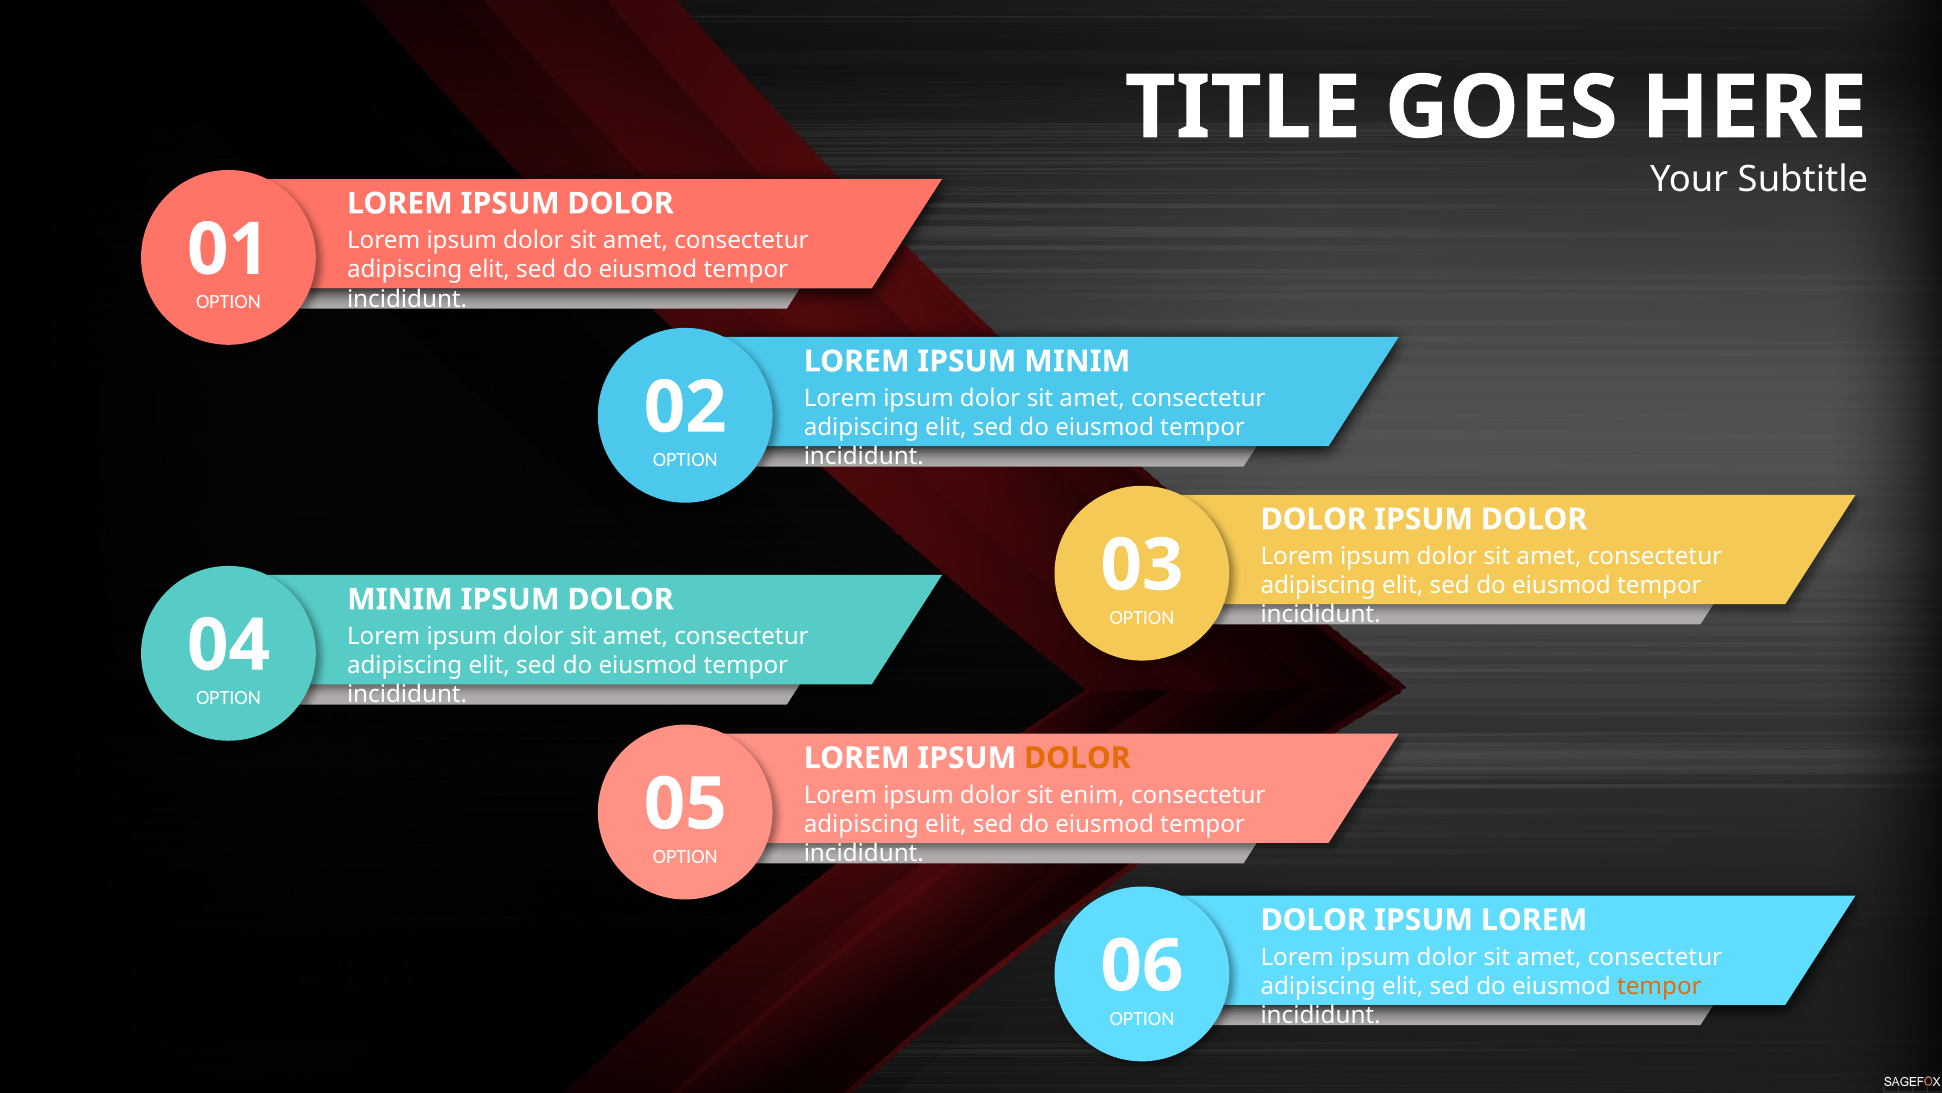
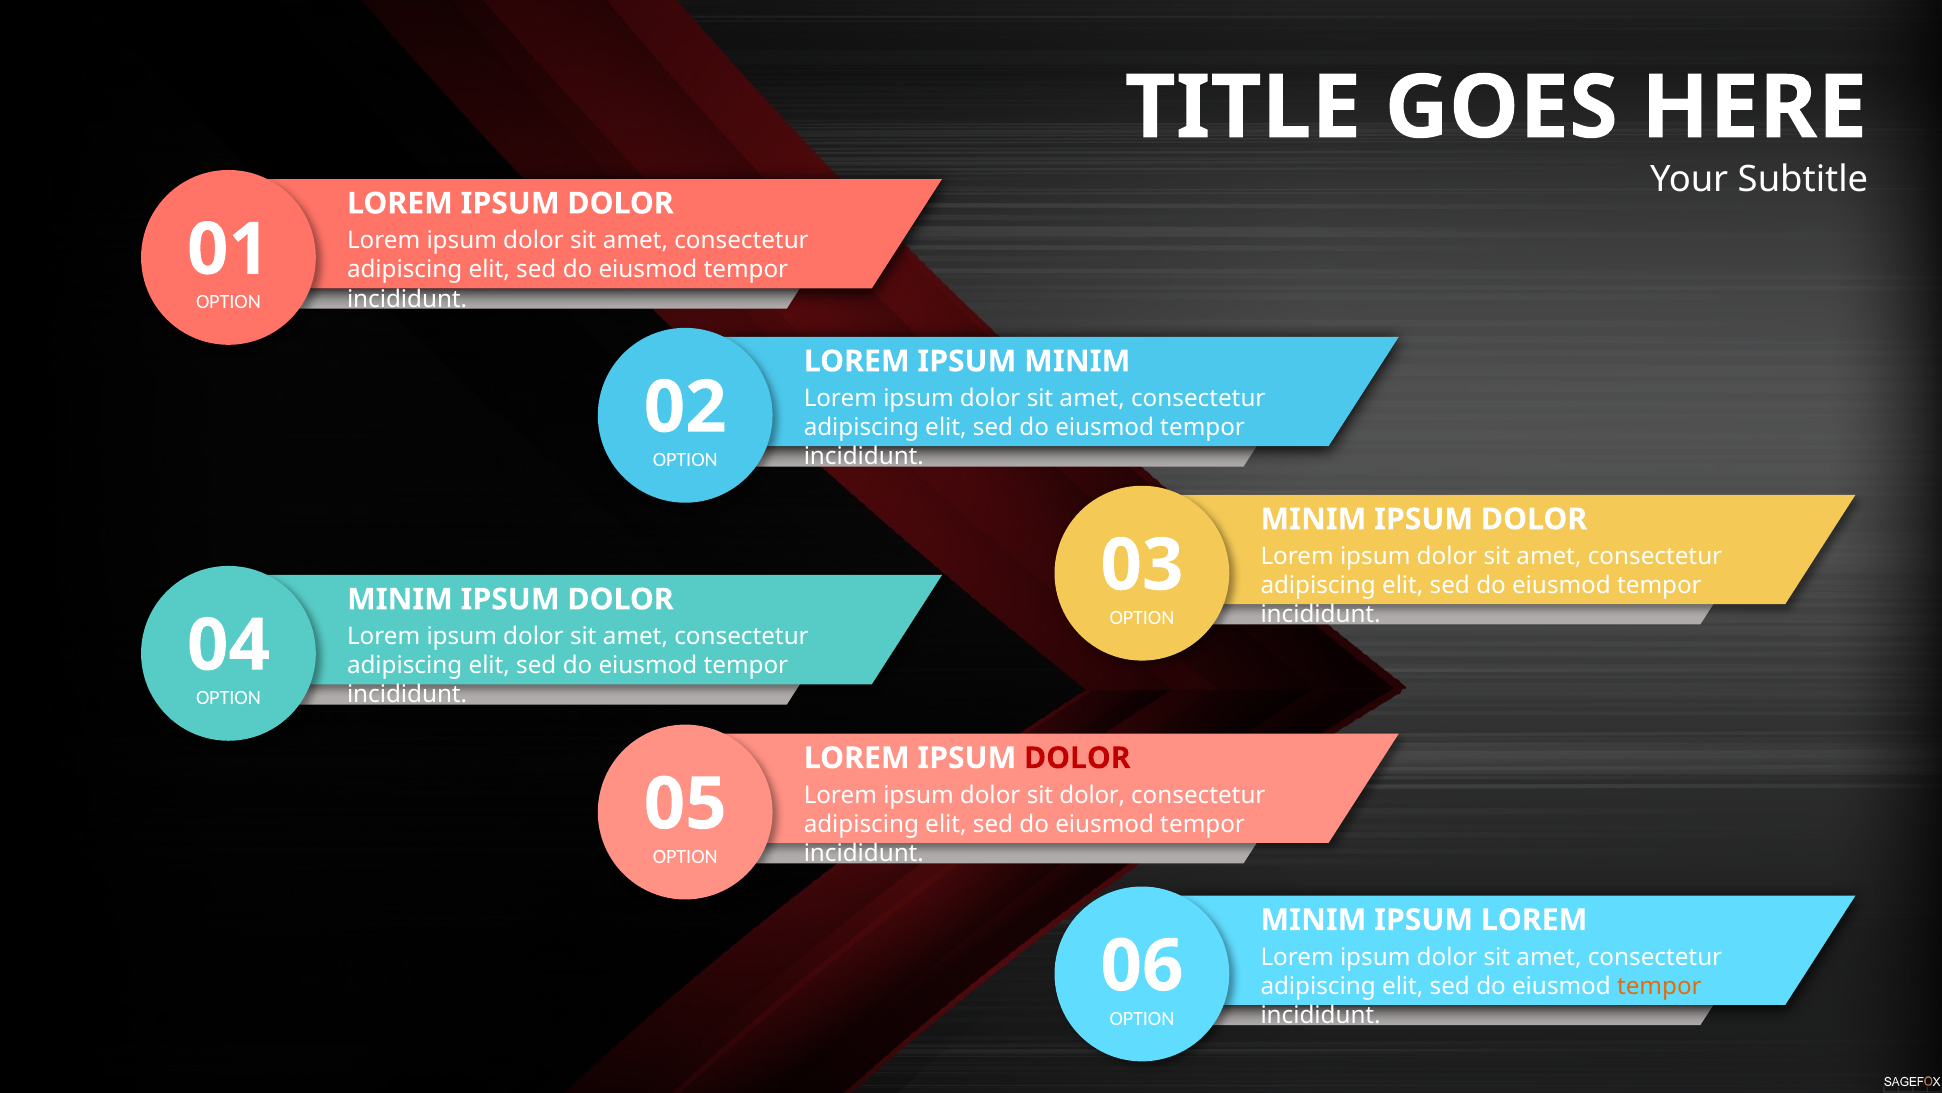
DOLOR at (1314, 519): DOLOR -> MINIM
DOLOR at (1077, 758) colour: orange -> red
sit enim: enim -> dolor
DOLOR at (1314, 920): DOLOR -> MINIM
